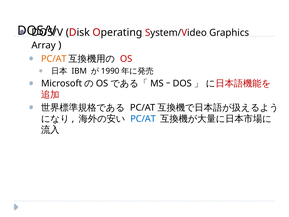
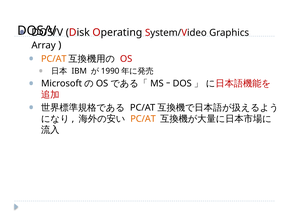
PC/AT at (143, 119) colour: blue -> orange
